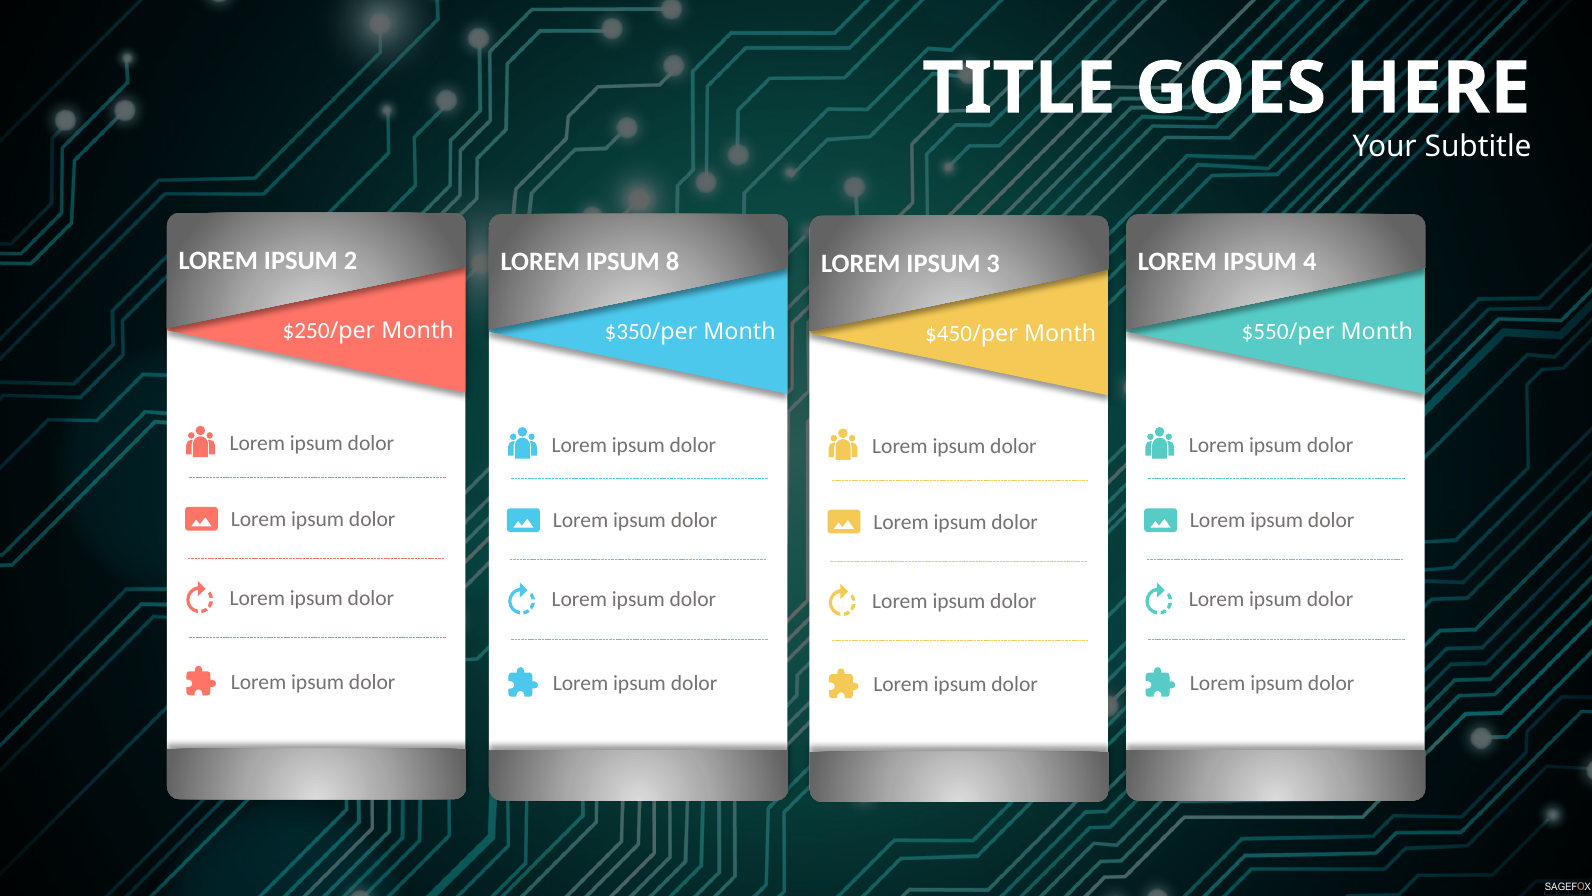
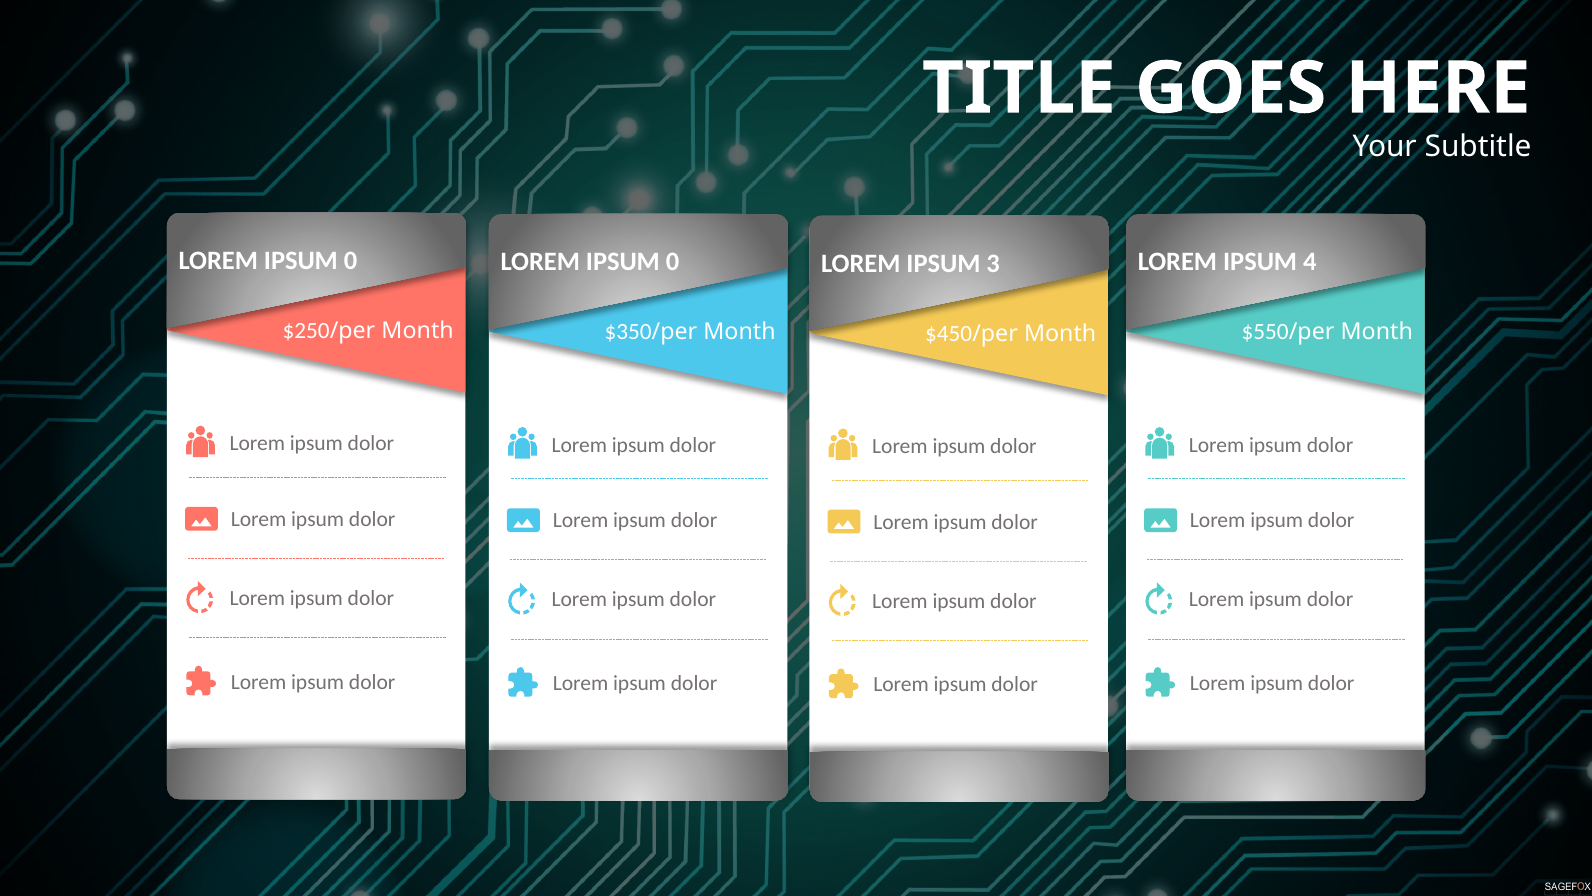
2 at (351, 260): 2 -> 0
8 at (673, 262): 8 -> 0
